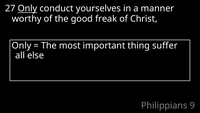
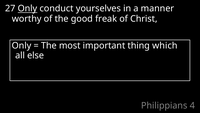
suffer: suffer -> which
9: 9 -> 4
